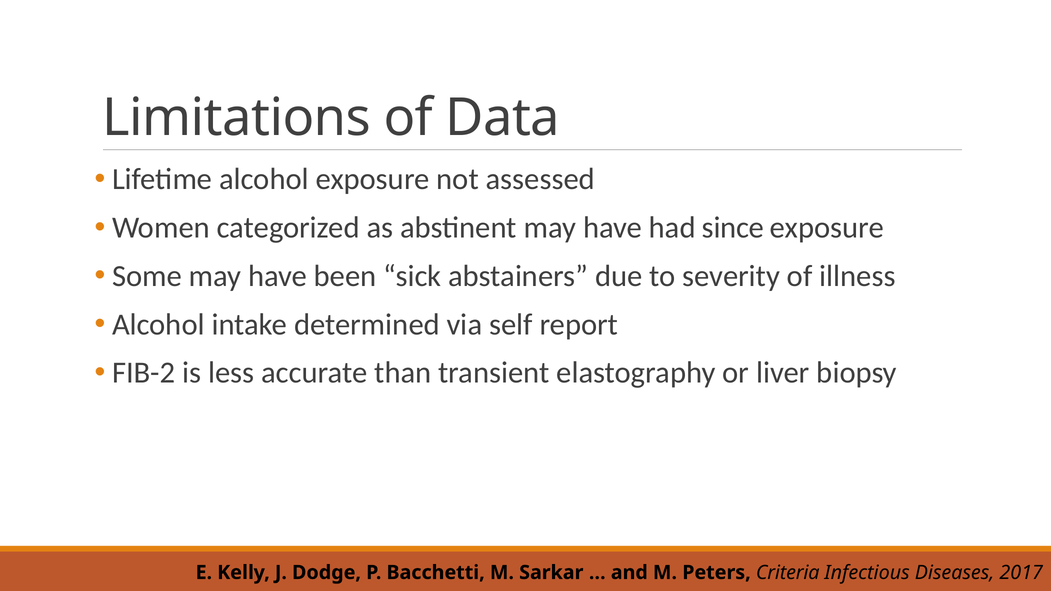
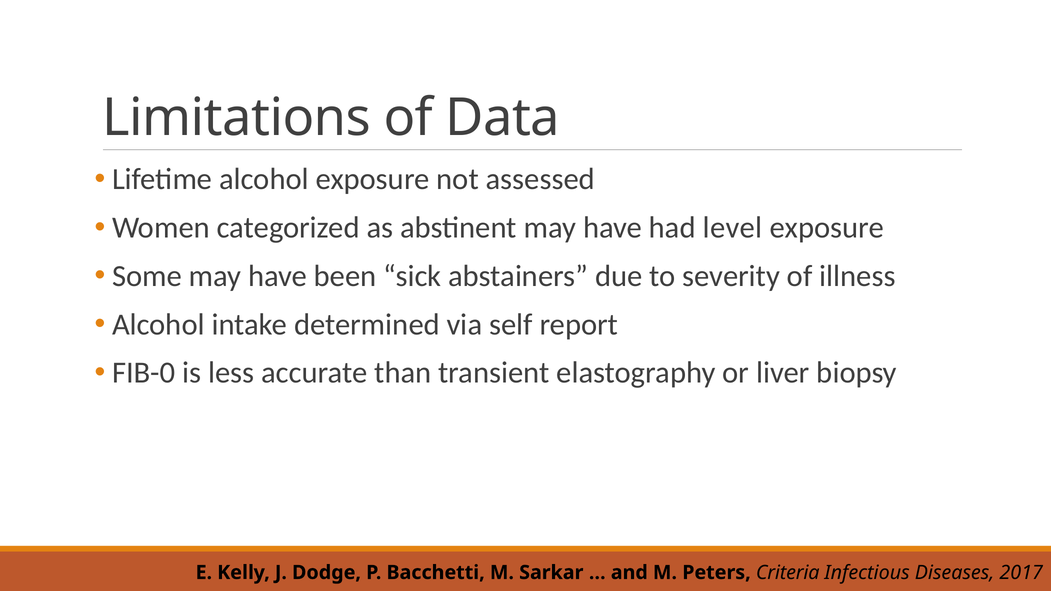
since: since -> level
FIB-2: FIB-2 -> FIB-0
